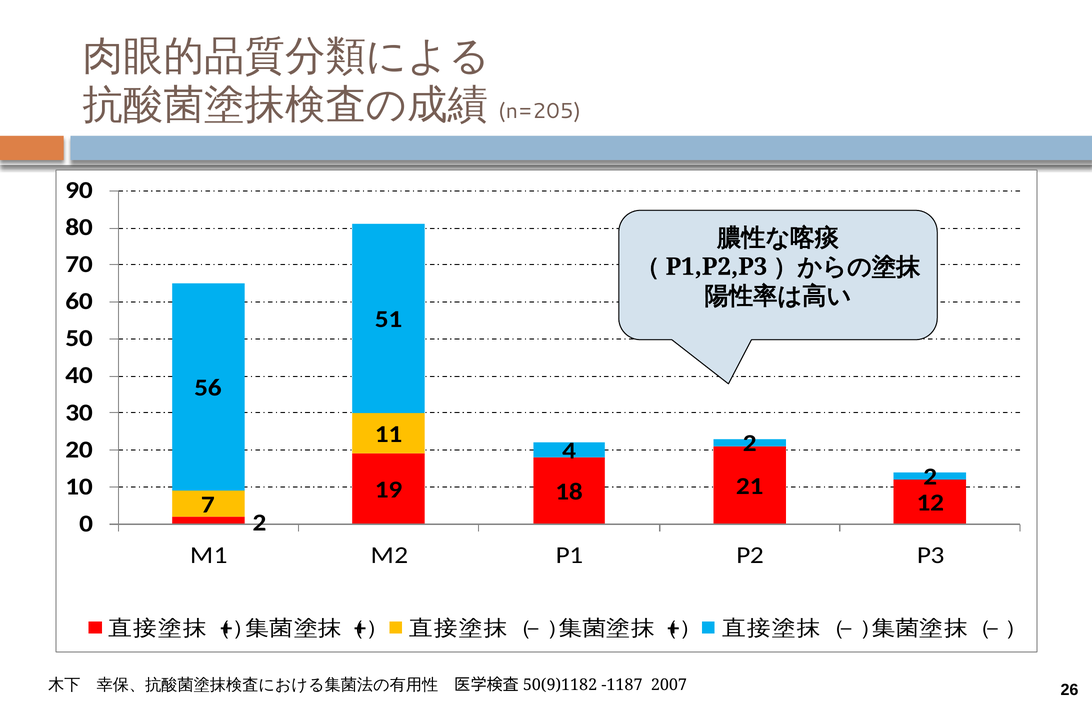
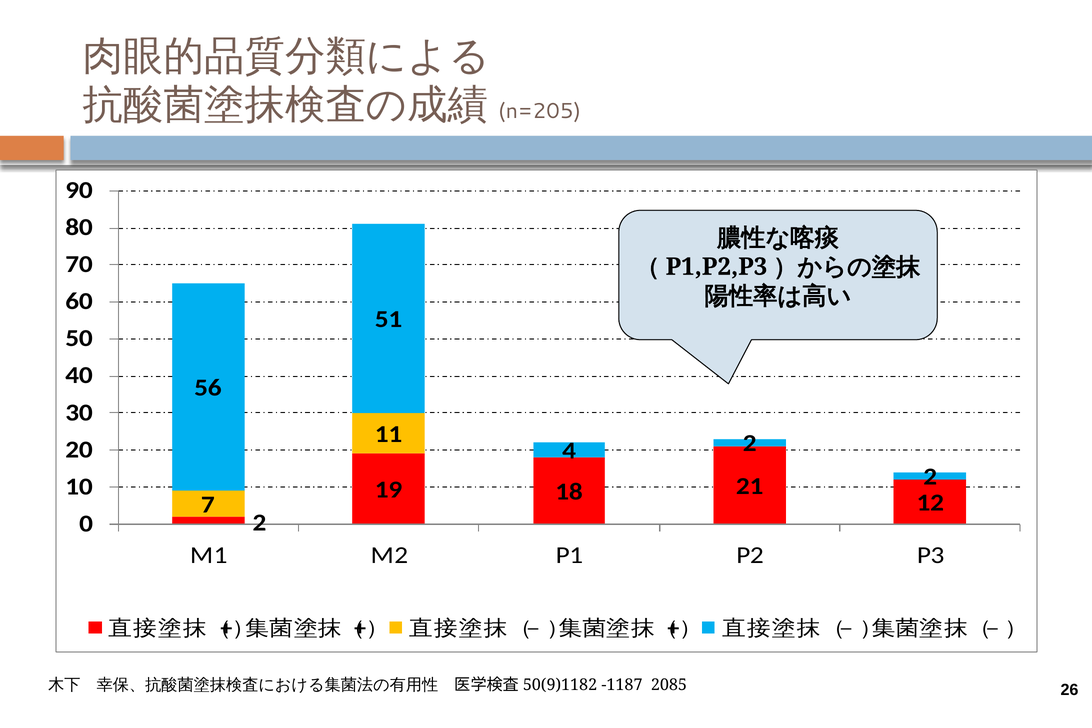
2007: 2007 -> 2085
